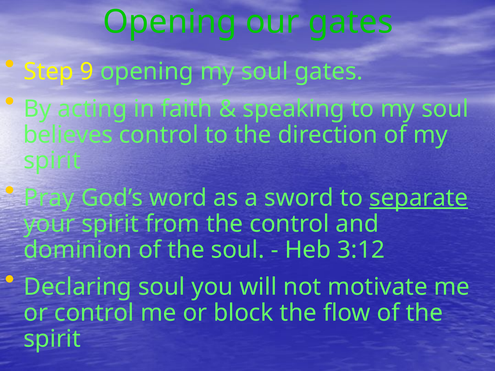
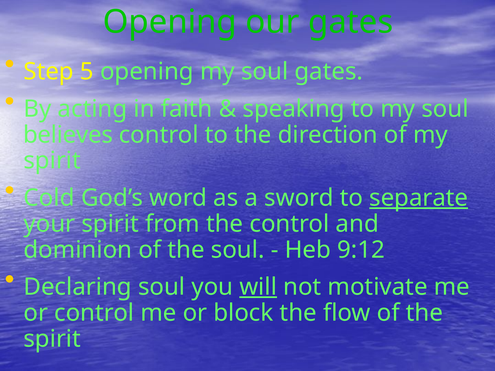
9: 9 -> 5
Pray: Pray -> Cold
3:12: 3:12 -> 9:12
will underline: none -> present
